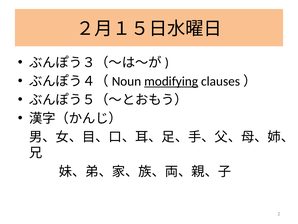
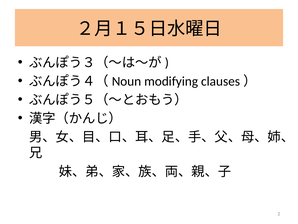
modifying underline: present -> none
